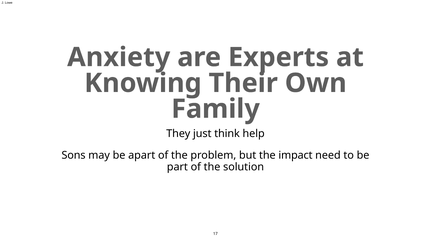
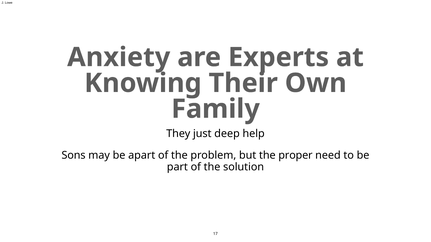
think: think -> deep
impact: impact -> proper
